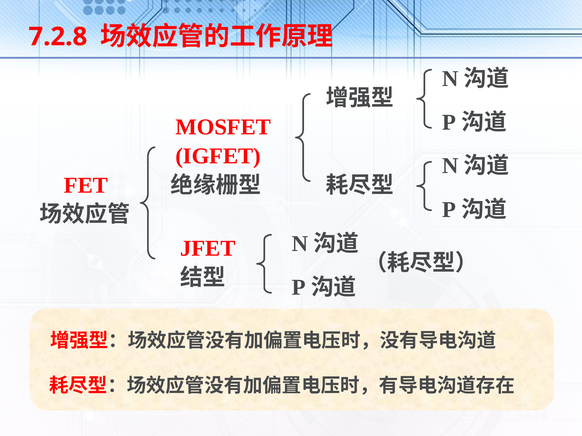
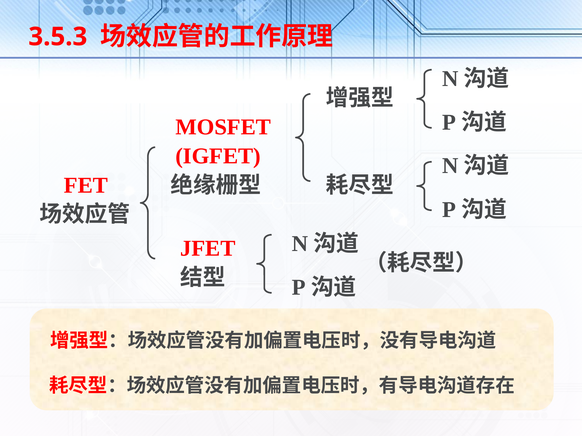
7.2.8: 7.2.8 -> 3.5.3
